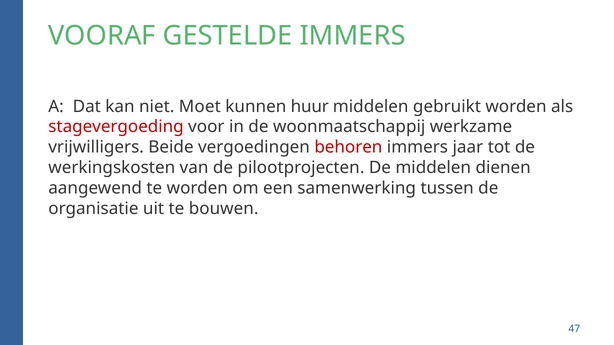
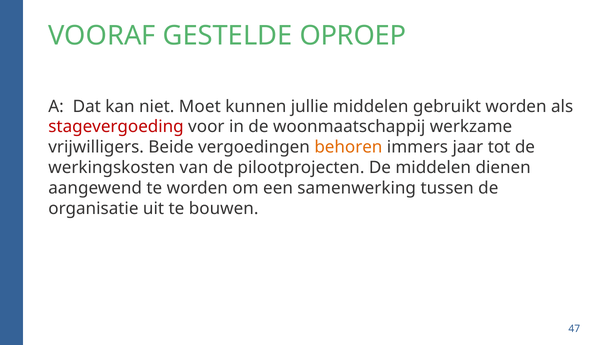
GESTELDE IMMERS: IMMERS -> OPROEP
huur: huur -> jullie
behoren colour: red -> orange
